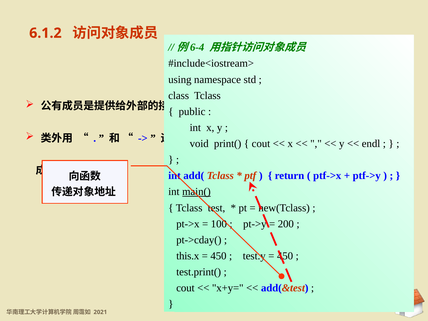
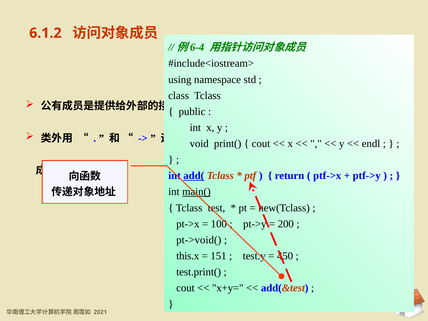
add( underline: none -> present
pt->cday(: pt->cday( -> pt->void(
450 at (218, 256): 450 -> 151
